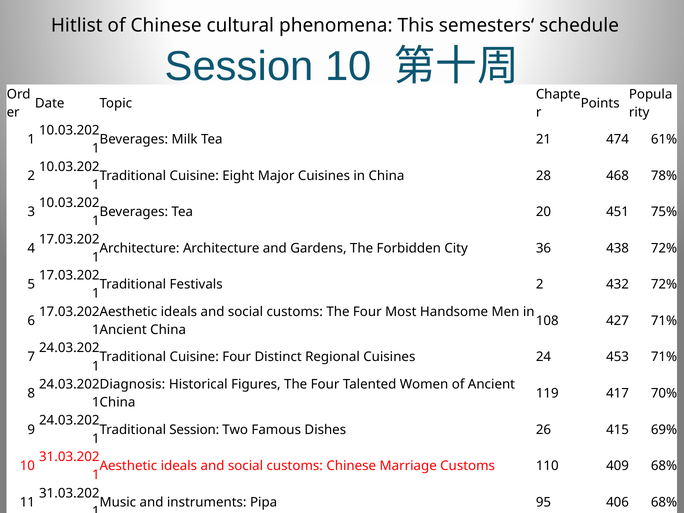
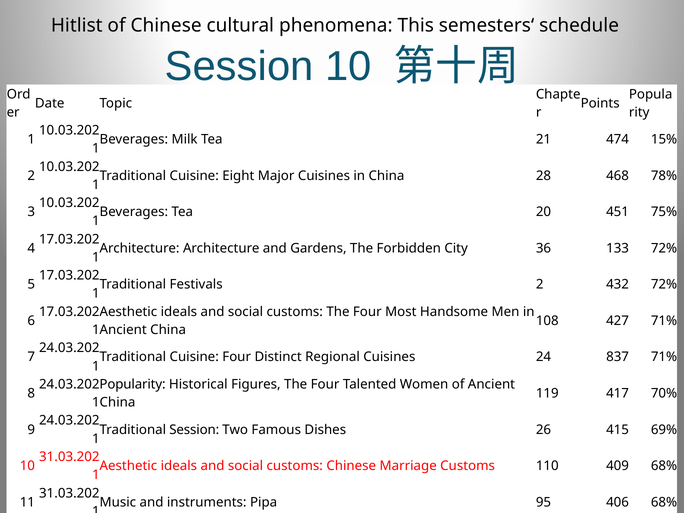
474 61%: 61% -> 15%
438: 438 -> 133
453: 453 -> 837
Diagnosis at (132, 384): Diagnosis -> Popularity
